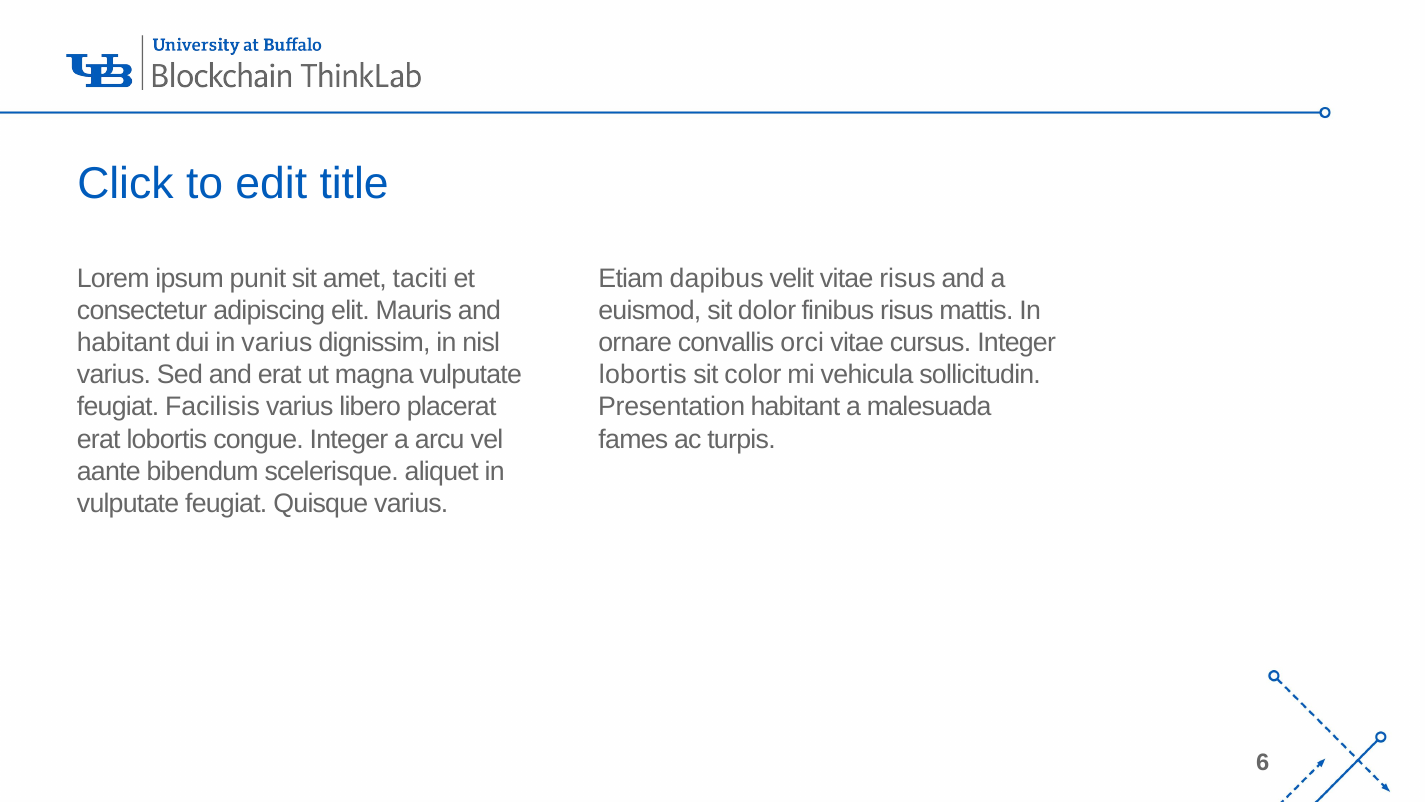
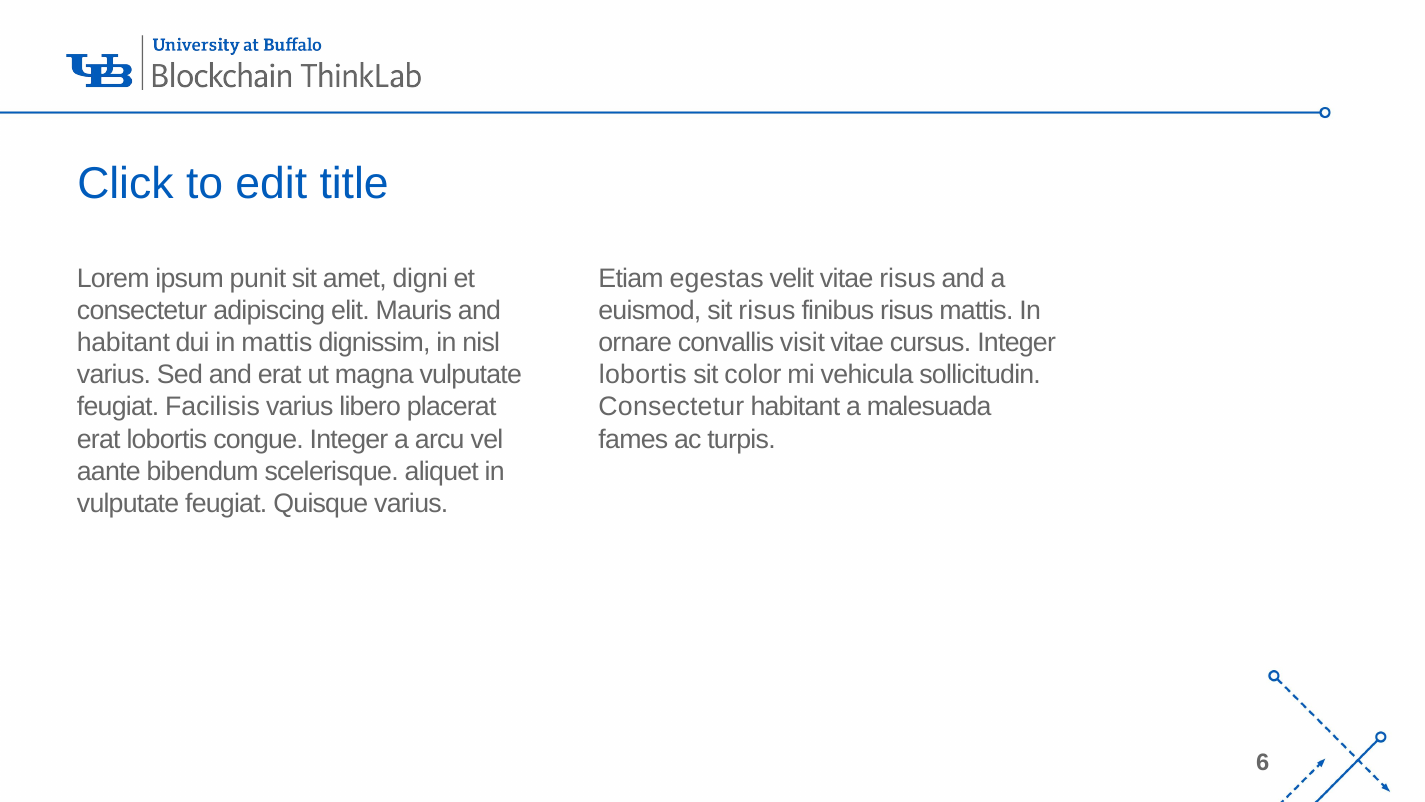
taciti: taciti -> digni
dapibus: dapibus -> egestas
sit dolor: dolor -> risus
in varius: varius -> mattis
orci: orci -> visit
Presentation at (672, 407): Presentation -> Consectetur
